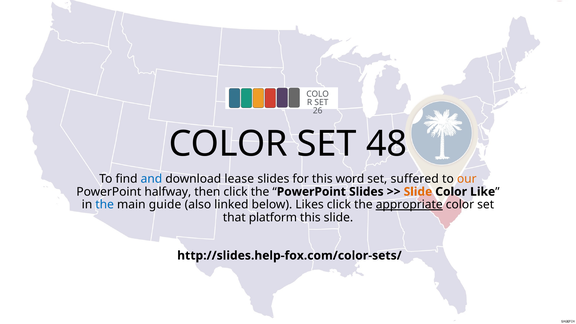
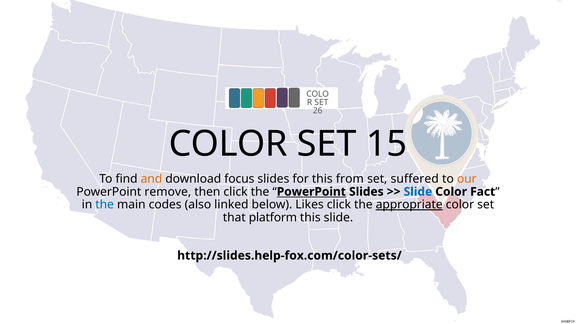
48: 48 -> 15
and colour: blue -> orange
lease: lease -> focus
word: word -> from
halfway: halfway -> remove
PowerPoint at (311, 192) underline: none -> present
Slide at (418, 192) colour: orange -> blue
Like: Like -> Fact
guide: guide -> codes
